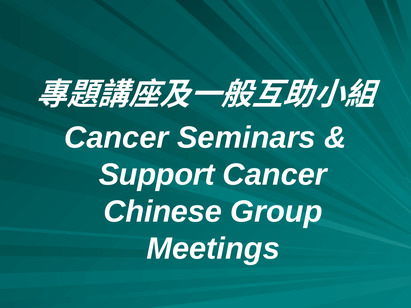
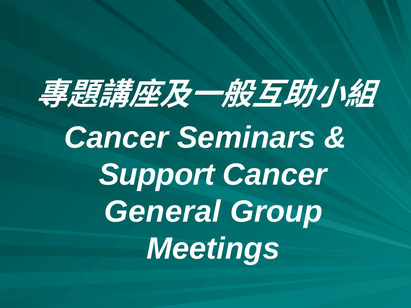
Chinese: Chinese -> General
